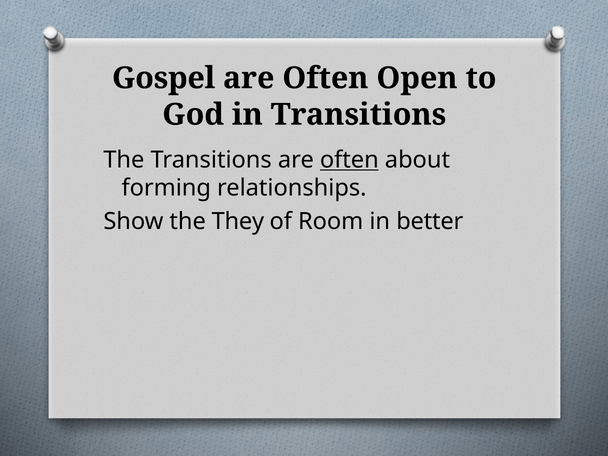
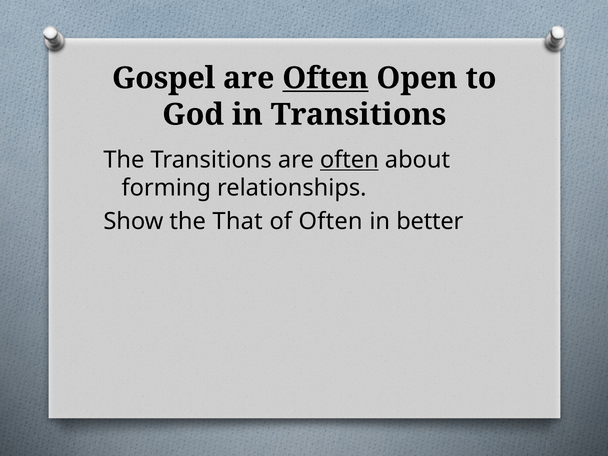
Often at (325, 78) underline: none -> present
They: They -> That
of Room: Room -> Often
